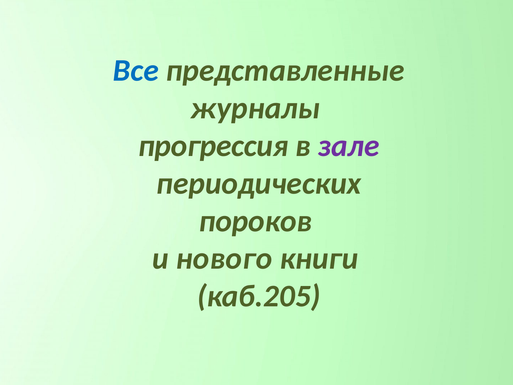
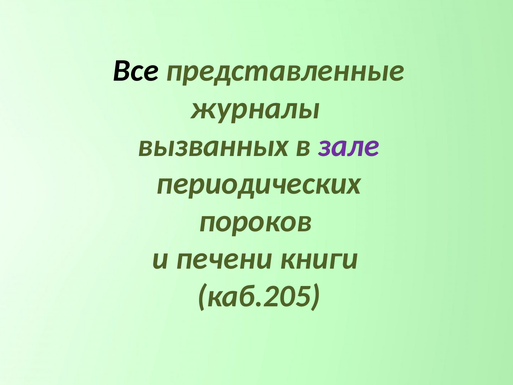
Все colour: blue -> black
прогрессия: прогрессия -> вызванных
нового: нового -> печени
